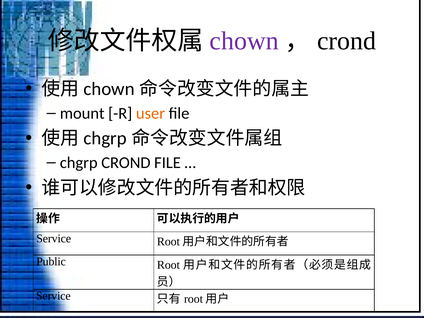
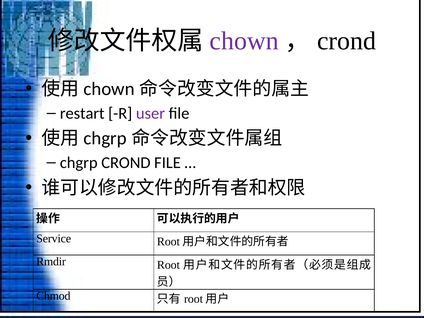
mount: mount -> restart
user colour: orange -> purple
Public: Public -> Rmdir
Service at (53, 296): Service -> Chmod
